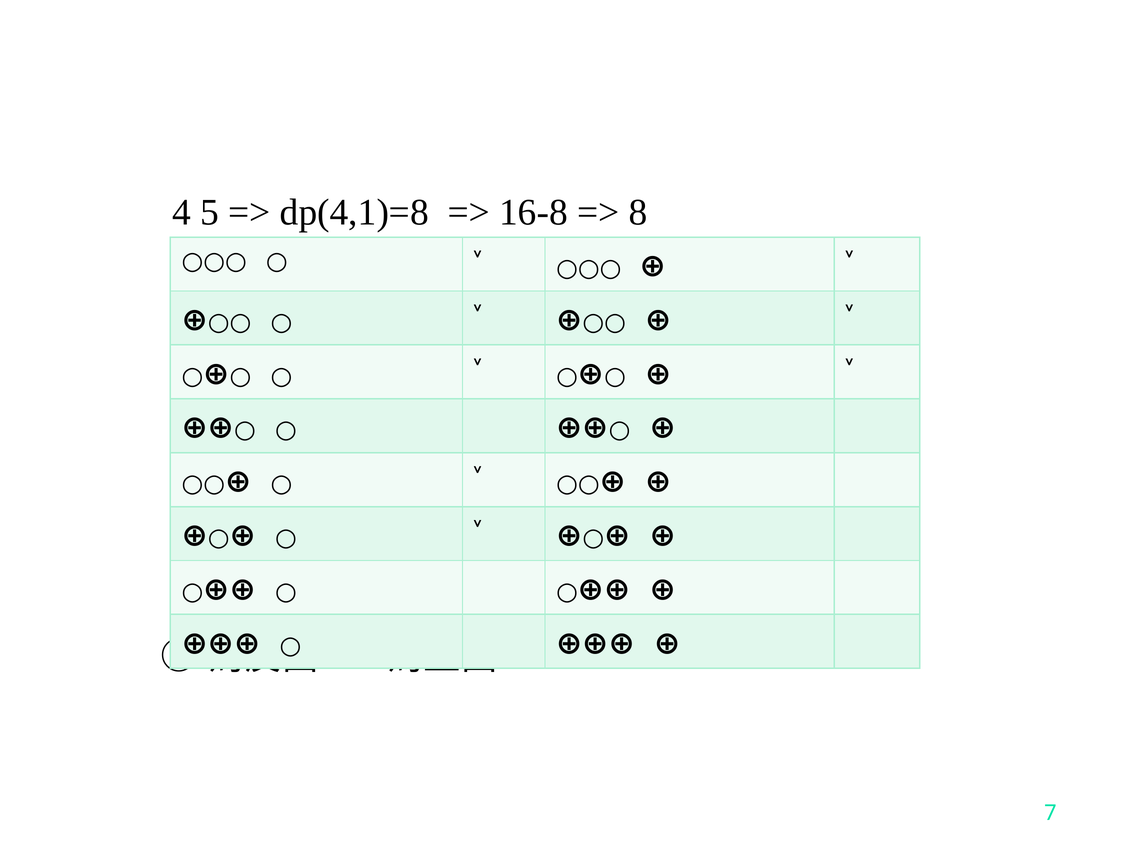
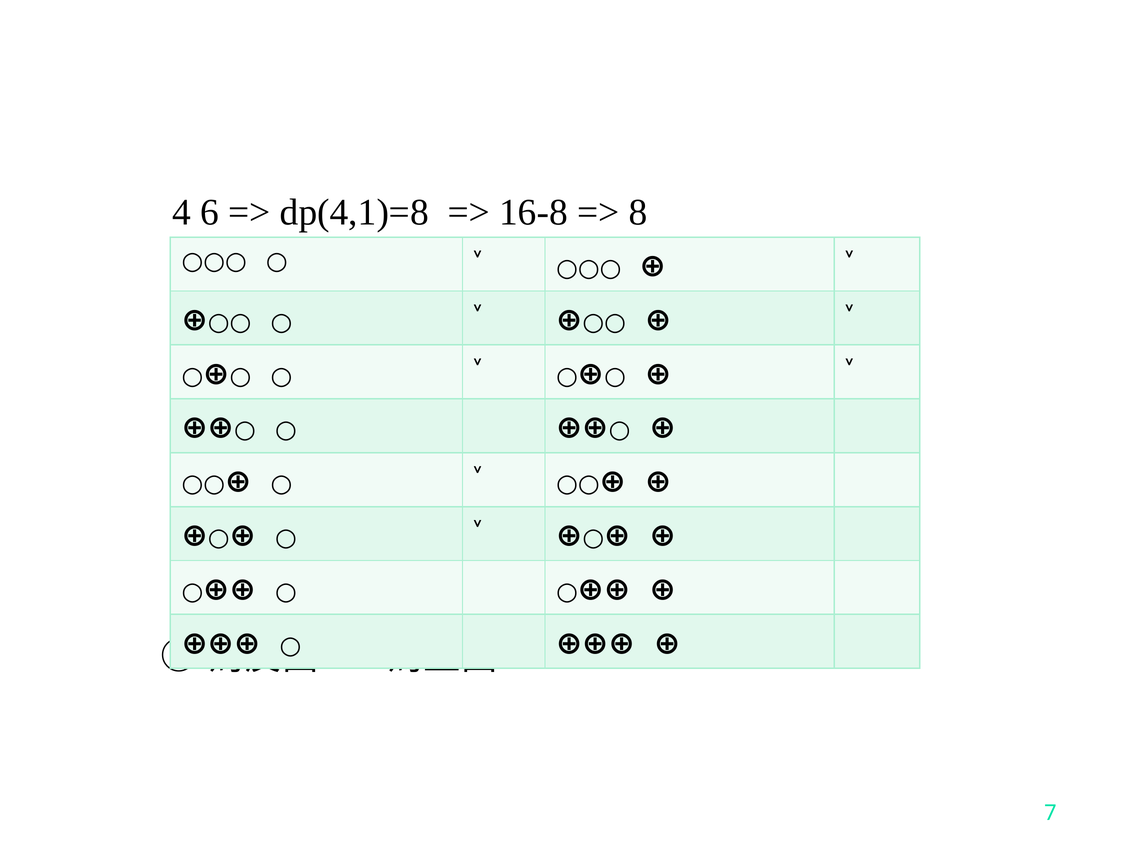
5: 5 -> 6
